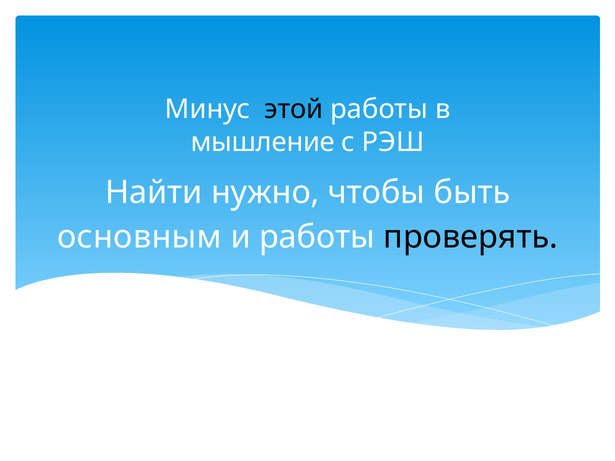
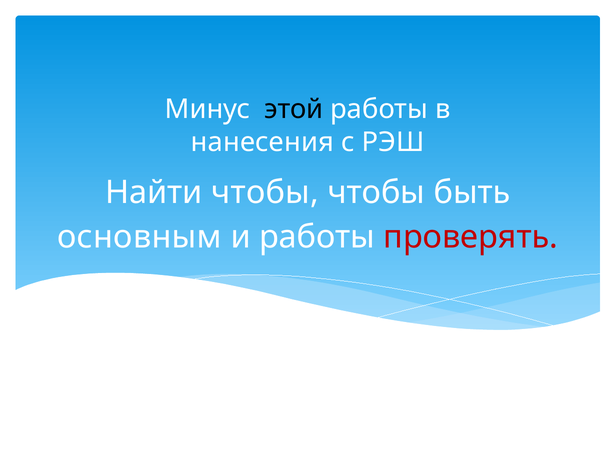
мышление: мышление -> нанесения
Найти нужно: нужно -> чтобы
проверять colour: black -> red
